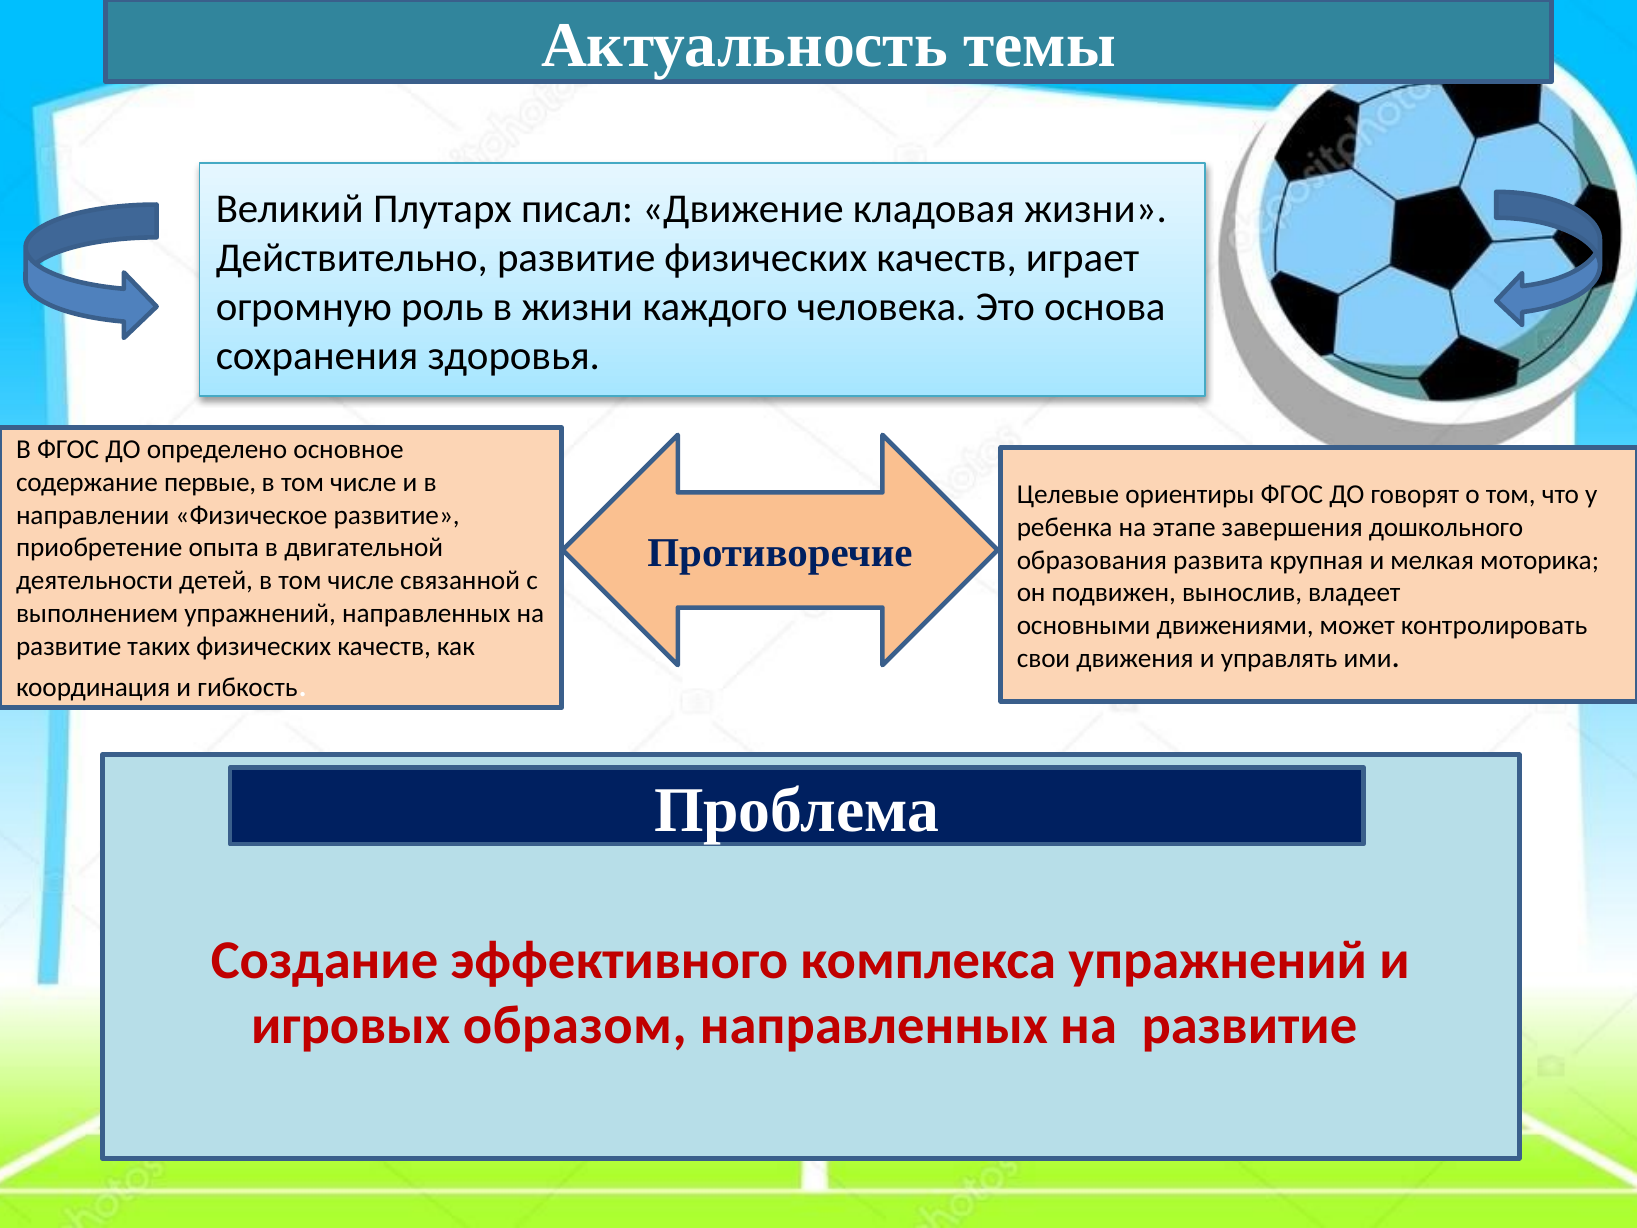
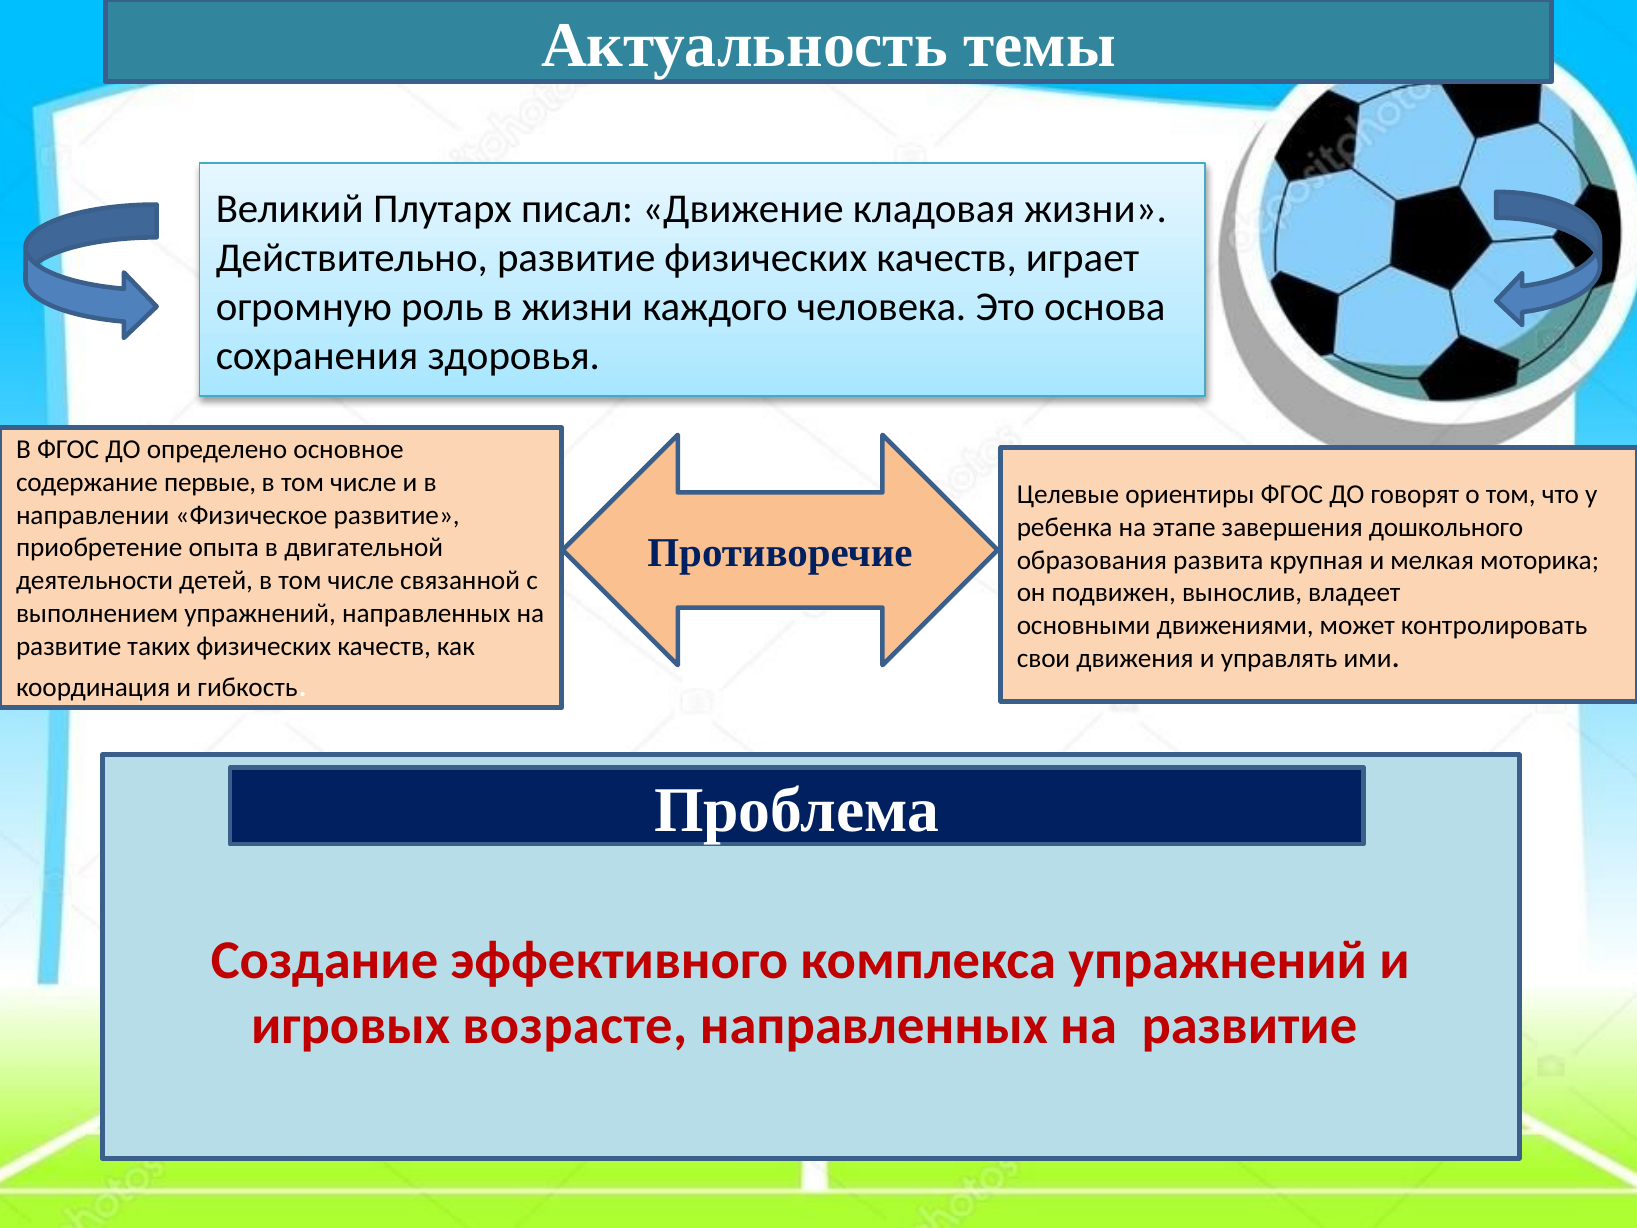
образом: образом -> возрасте
